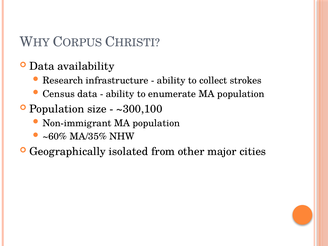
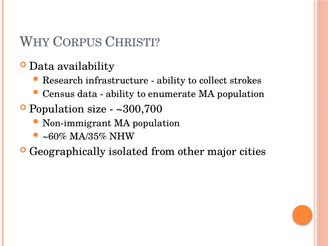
~300,100: ~300,100 -> ~300,700
